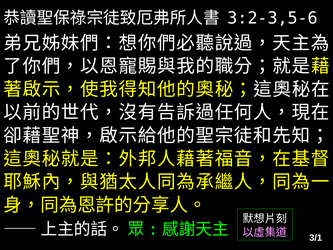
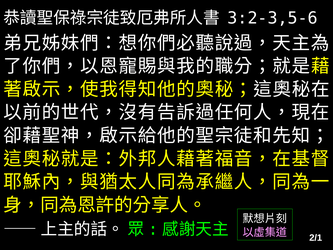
3/1: 3/1 -> 2/1
